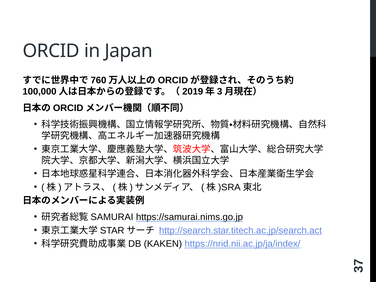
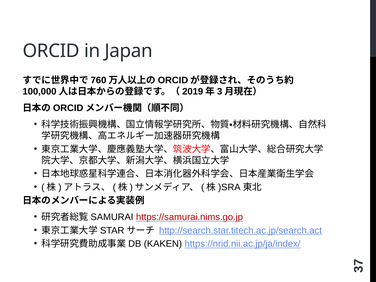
https://samurai.nims.go.jp colour: black -> red
